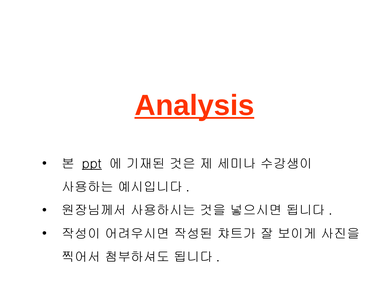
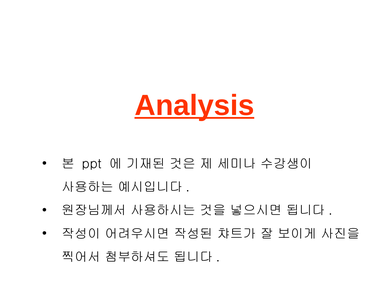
ppt underline: present -> none
